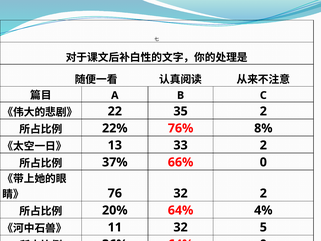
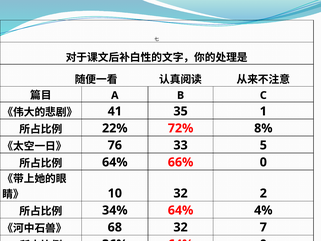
22: 22 -> 41
35 2: 2 -> 1
76%: 76% -> 72%
13: 13 -> 76
33 2: 2 -> 5
37% at (115, 162): 37% -> 64%
76: 76 -> 10
20%: 20% -> 34%
11: 11 -> 68
5: 5 -> 7
